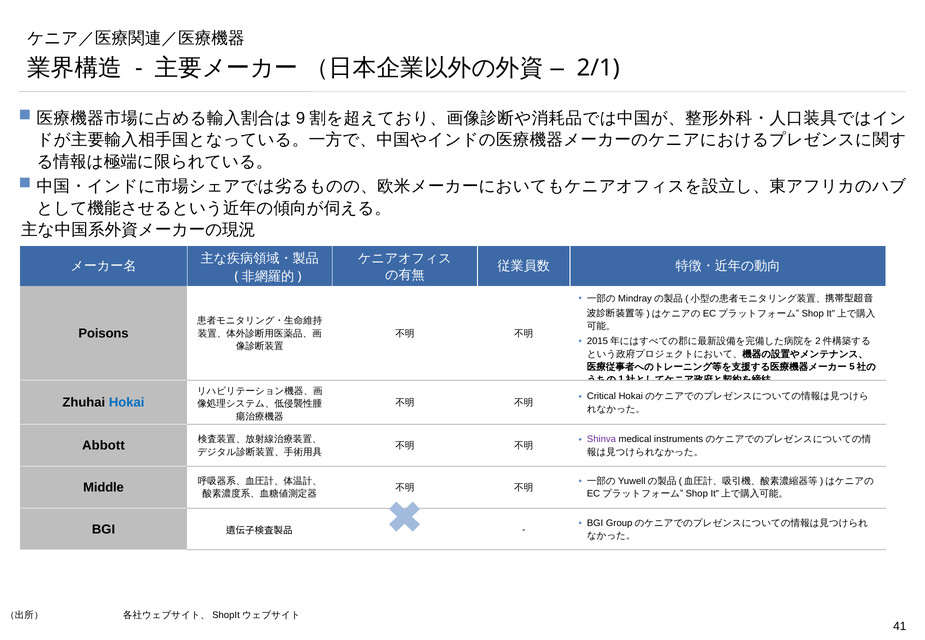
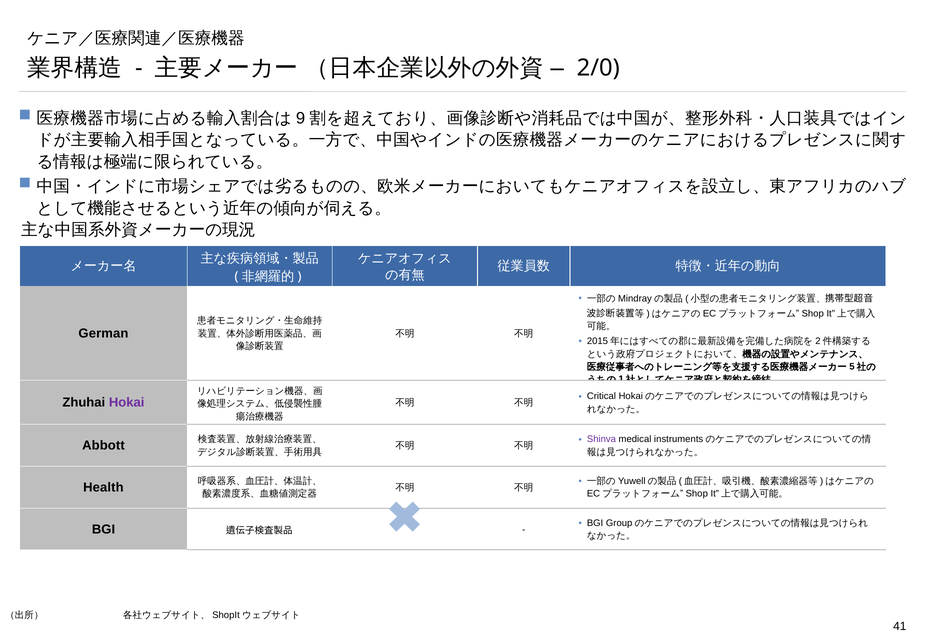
2/1: 2/1 -> 2/0
Poisons: Poisons -> German
Hokai colour: blue -> purple
Middle: Middle -> Health
